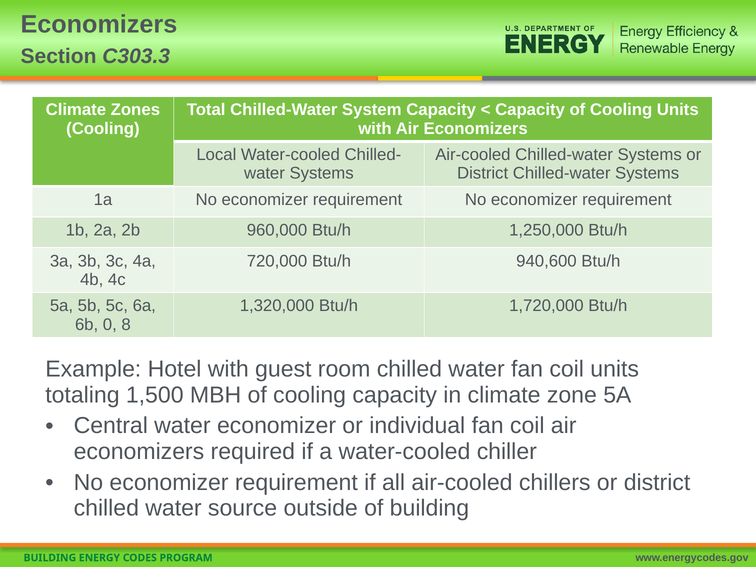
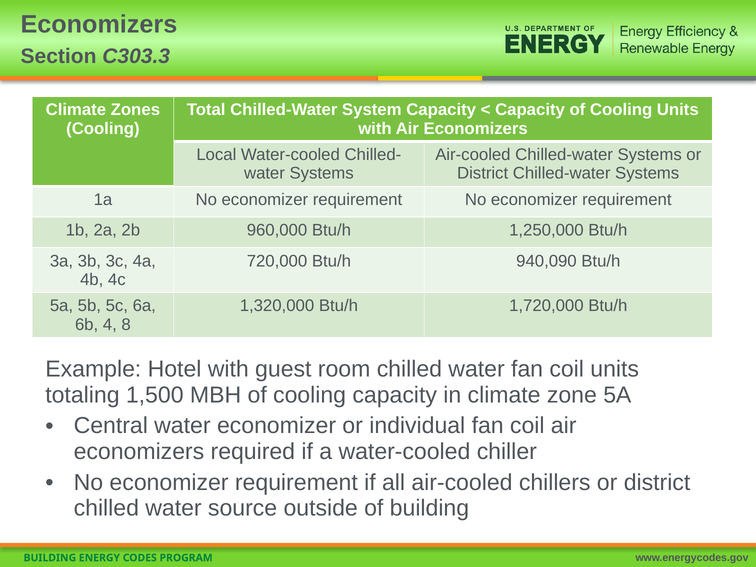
940,600: 940,600 -> 940,090
0: 0 -> 4
